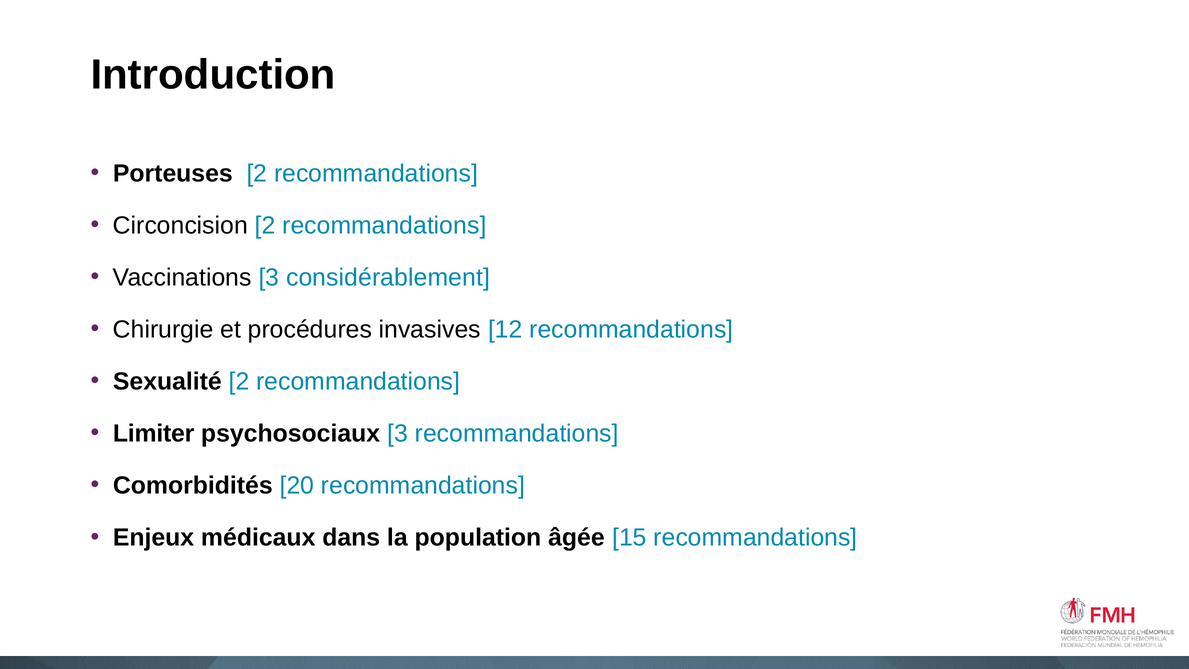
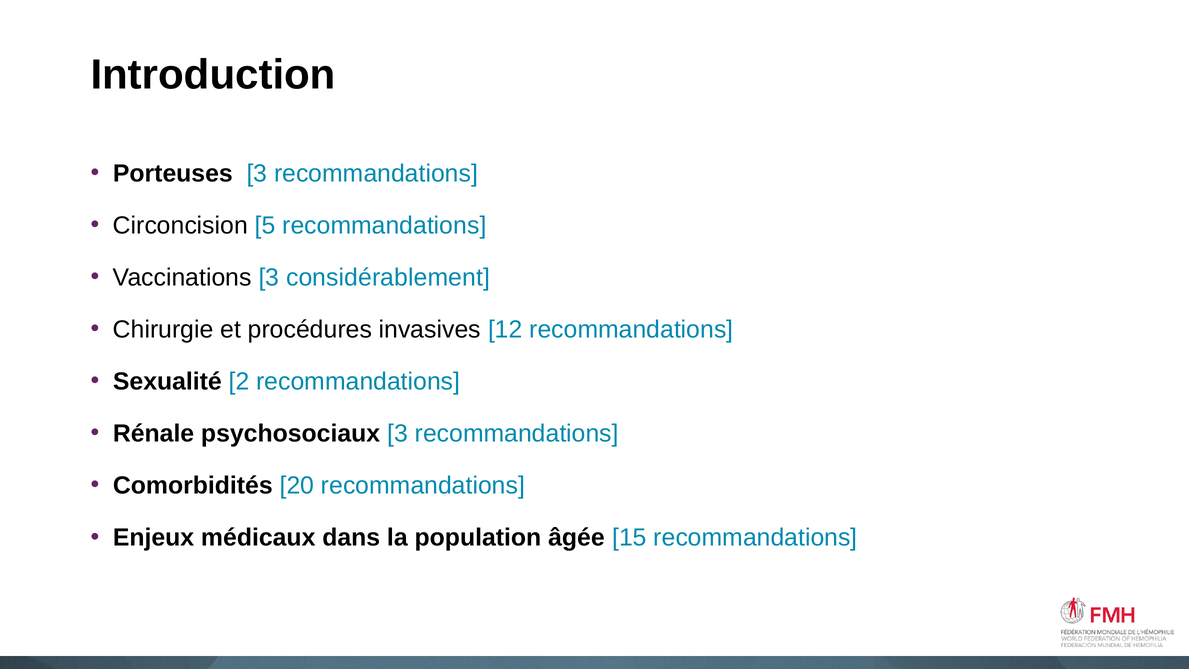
Porteuses 2: 2 -> 3
Circoncision 2: 2 -> 5
Limiter: Limiter -> Rénale
